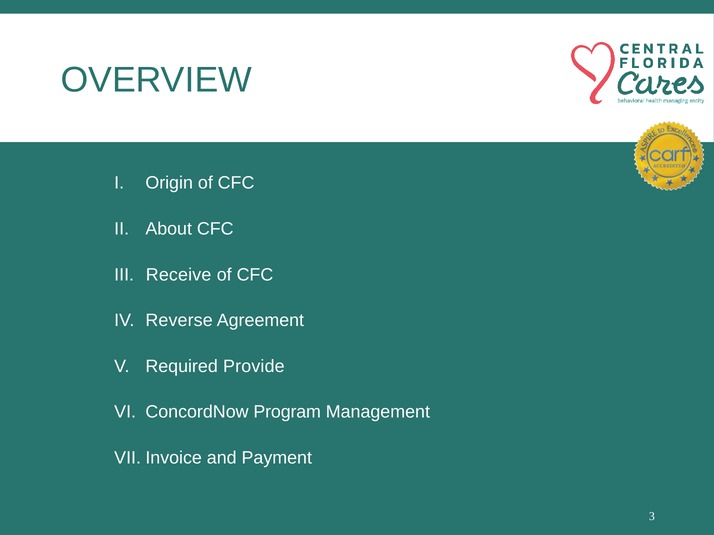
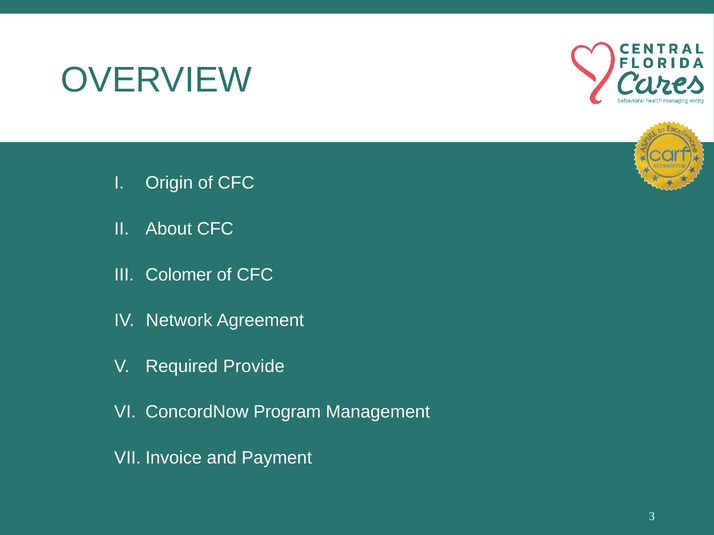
Receive: Receive -> Colomer
Reverse: Reverse -> Network
